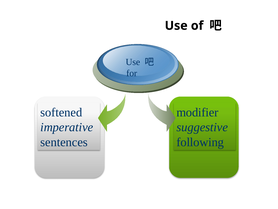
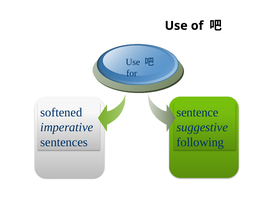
modifier: modifier -> sentence
